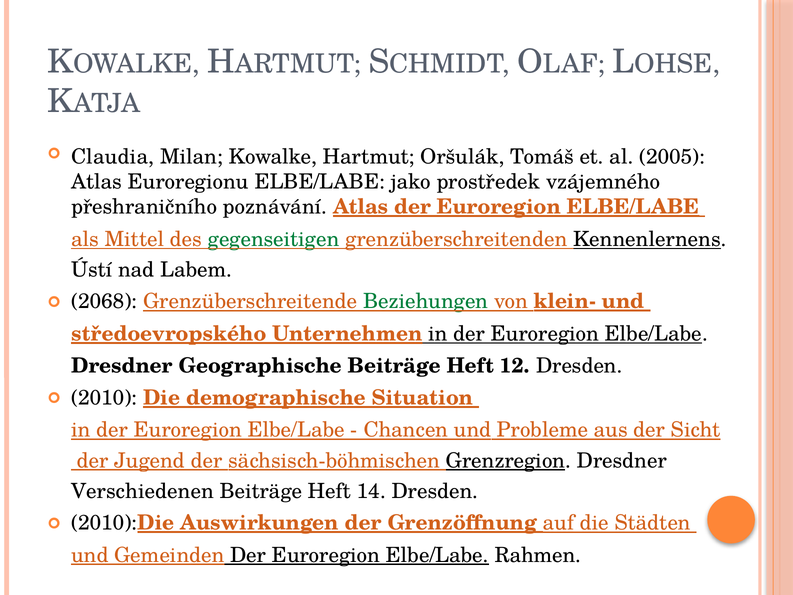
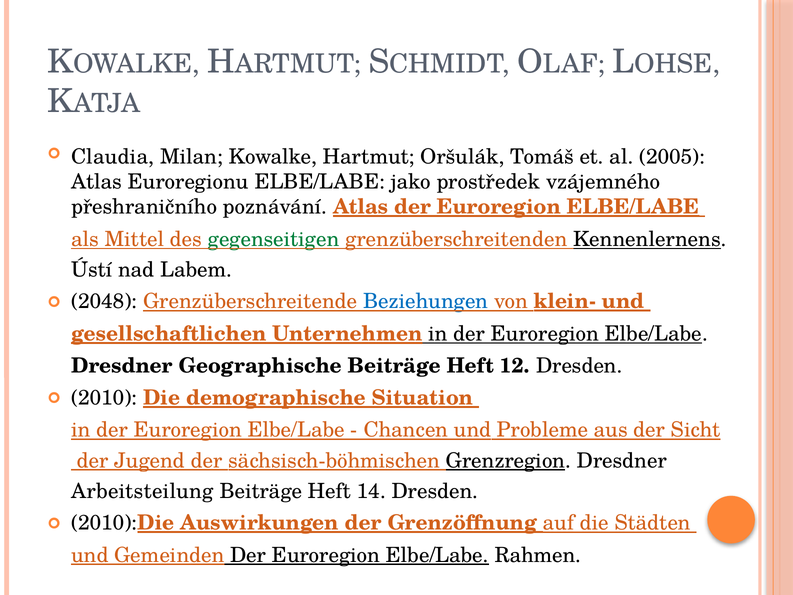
2068: 2068 -> 2048
Beziehungen colour: green -> blue
středoevropského: středoevropského -> gesellschaftlichen
Verschiedenen: Verschiedenen -> Arbeitsteilung
